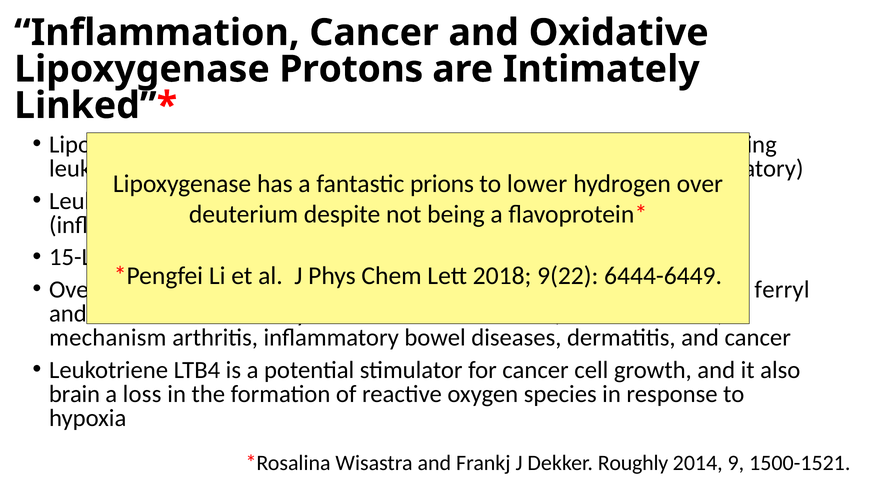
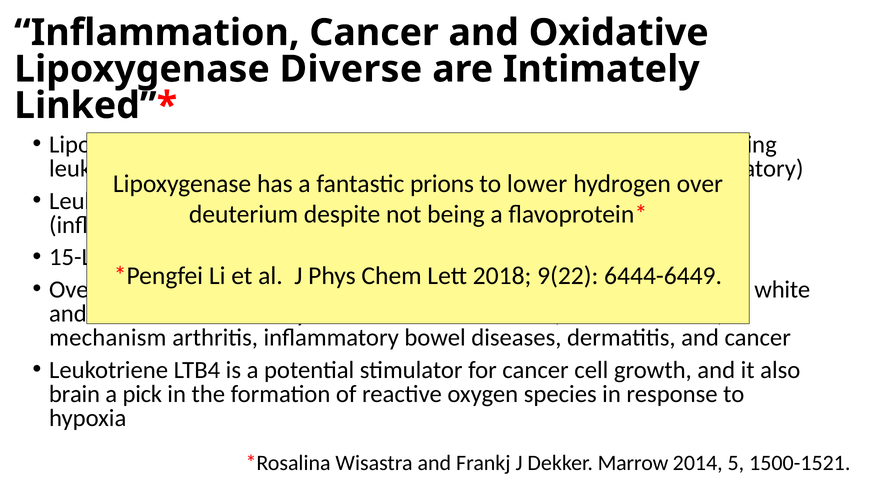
Protons: Protons -> Diverse
ferryl at (782, 290): ferryl -> white
loss: loss -> pick
Roughly: Roughly -> Marrow
9: 9 -> 5
